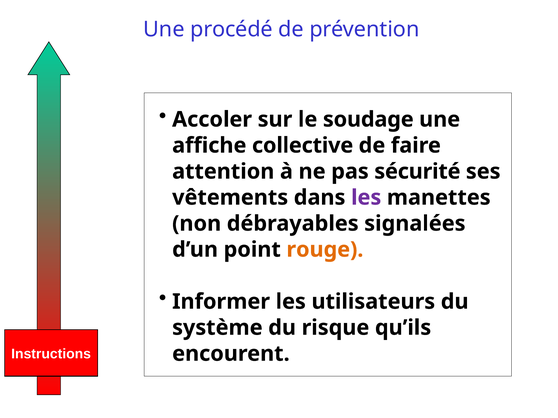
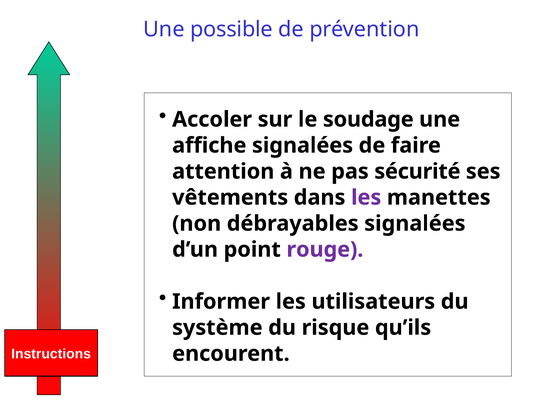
procédé: procédé -> possible
affiche collective: collective -> signalées
rouge colour: orange -> purple
